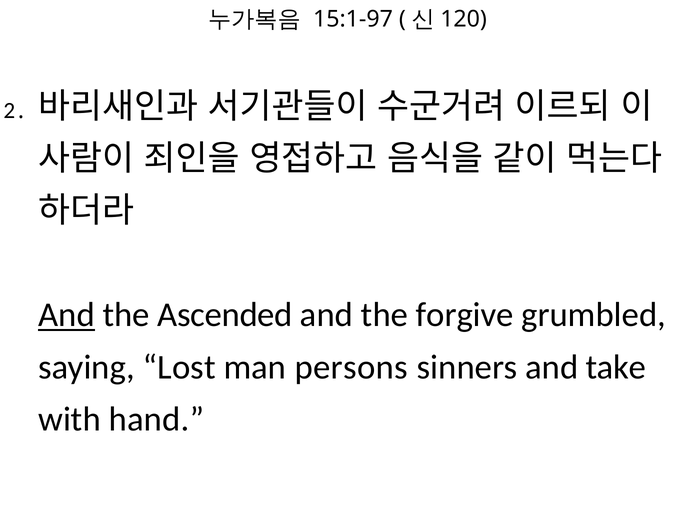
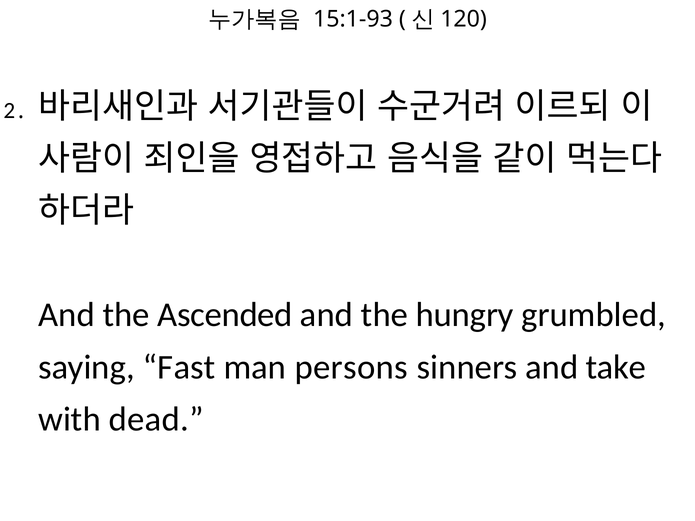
15:1-97: 15:1-97 -> 15:1-93
And at (66, 315) underline: present -> none
forgive: forgive -> hungry
Lost: Lost -> Fast
hand: hand -> dead
